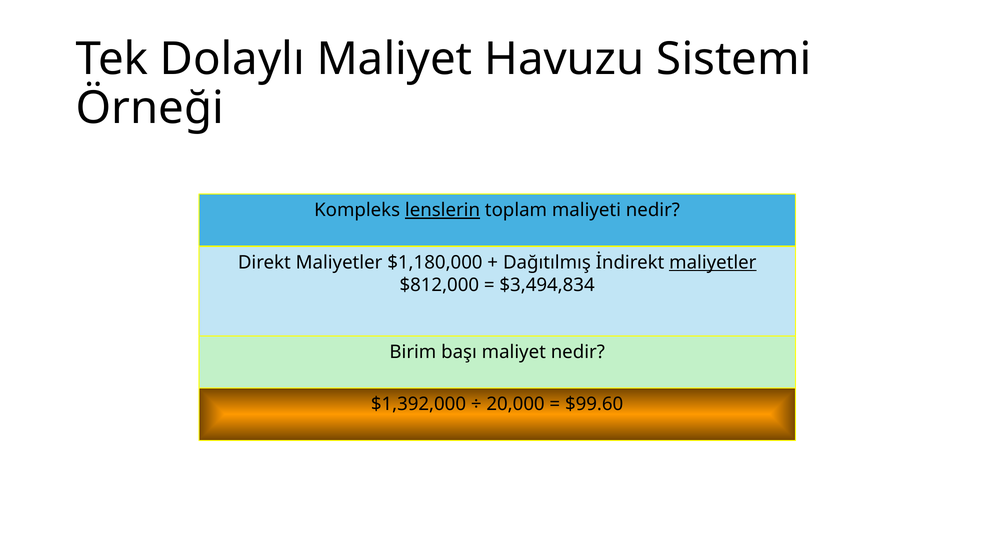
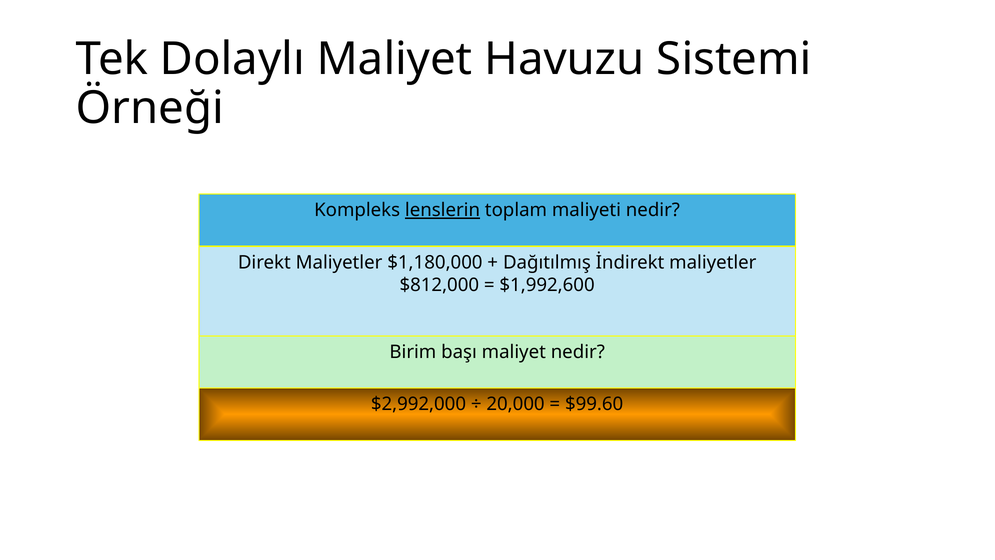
maliyetler at (713, 262) underline: present -> none
$3,494,834: $3,494,834 -> $1,992,600
$1,392,000: $1,392,000 -> $2,992,000
